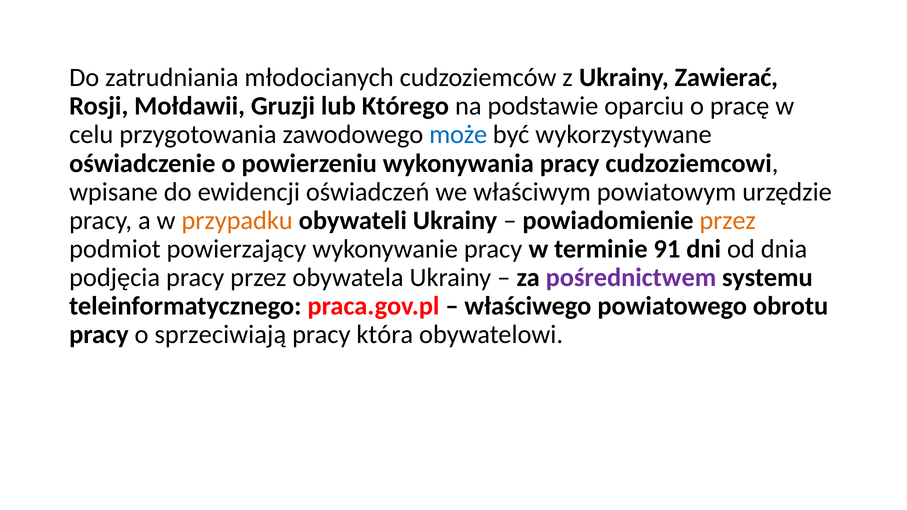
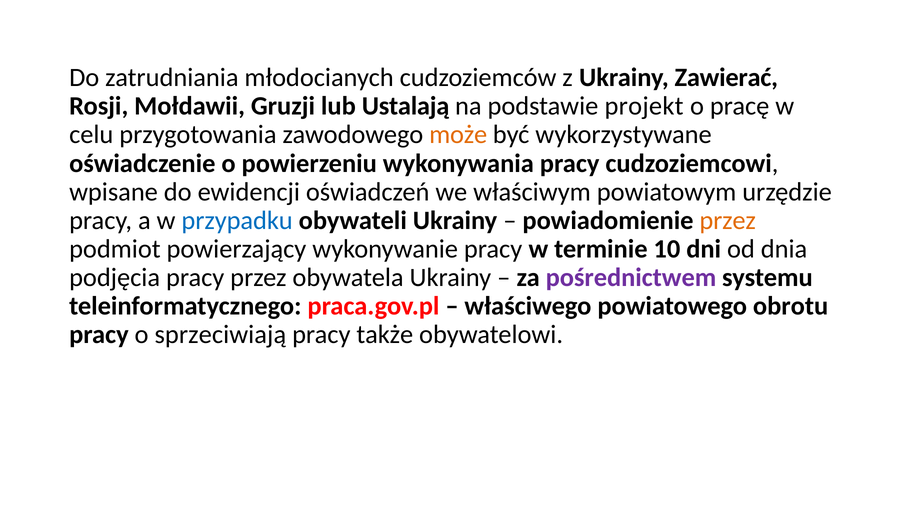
Którego: Którego -> Ustalają
oparciu: oparciu -> projekt
może colour: blue -> orange
przypadku colour: orange -> blue
91: 91 -> 10
która: która -> także
